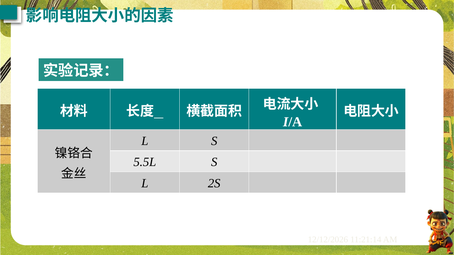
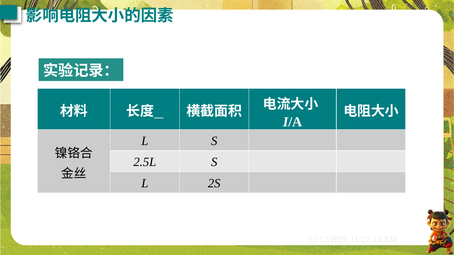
5.5L: 5.5L -> 2.5L
